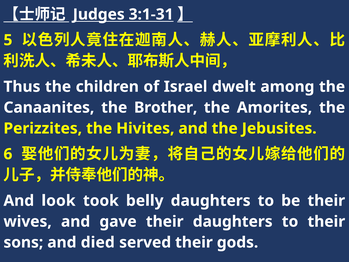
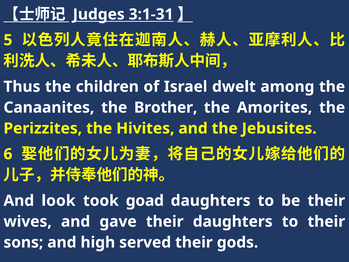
belly: belly -> goad
died: died -> high
